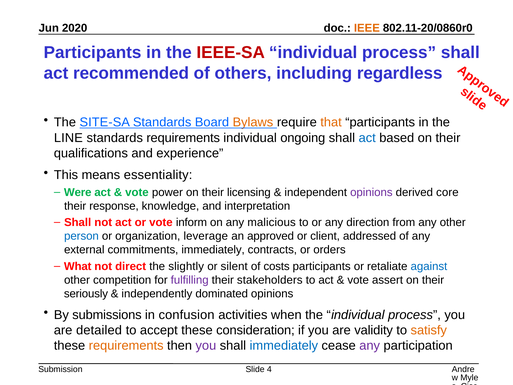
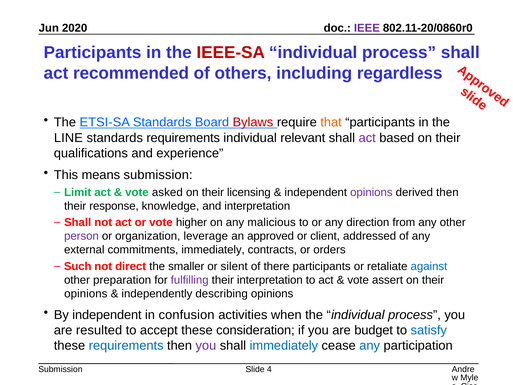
IEEE colour: orange -> purple
SITE-SA: SITE-SA -> ETSI-SA
Bylaws colour: orange -> red
ongoing: ongoing -> relevant
act at (367, 138) colour: blue -> purple
means essentiality: essentiality -> submission
Were: Were -> Limit
power: power -> asked
derived core: core -> then
inform: inform -> higher
person colour: blue -> purple
What: What -> Such
slightly: slightly -> smaller
costs: costs -> there
competition: competition -> preparation
their stakeholders: stakeholders -> interpretation
seriously at (86, 294): seriously -> opinions
dominated: dominated -> describing
By submissions: submissions -> independent
detailed: detailed -> resulted
validity: validity -> budget
satisfy colour: orange -> blue
requirements at (126, 345) colour: orange -> blue
any at (370, 345) colour: purple -> blue
